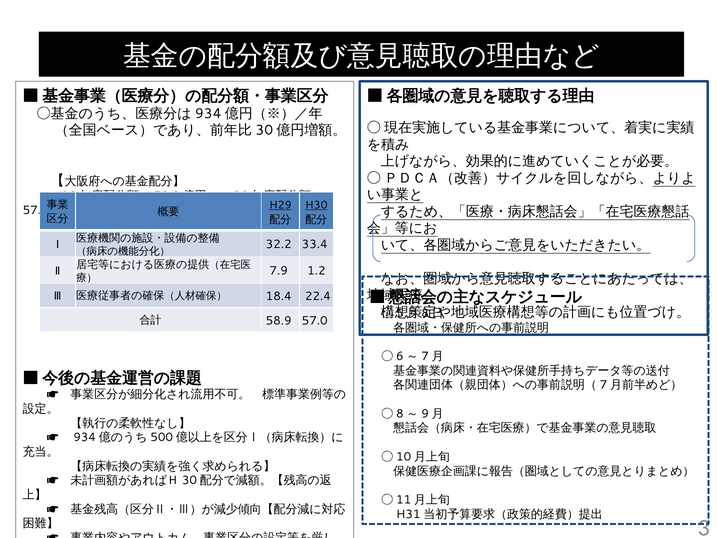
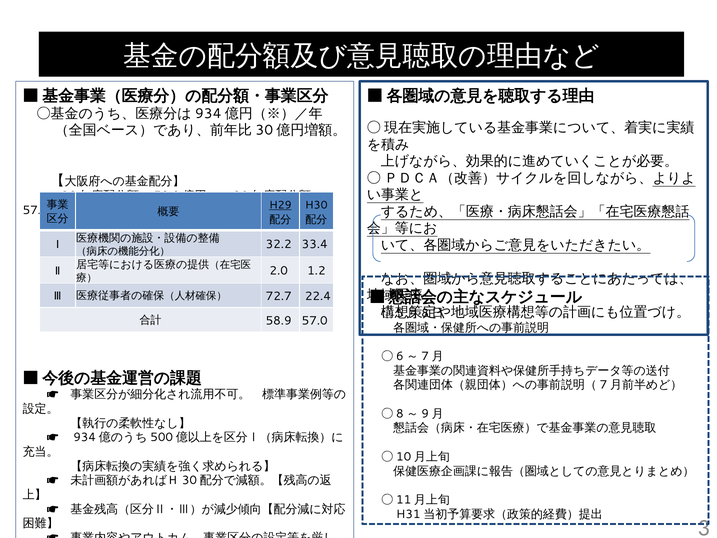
H30 underline: present -> none
7.9: 7.9 -> 2.0
18.4: 18.4 -> 72.7
